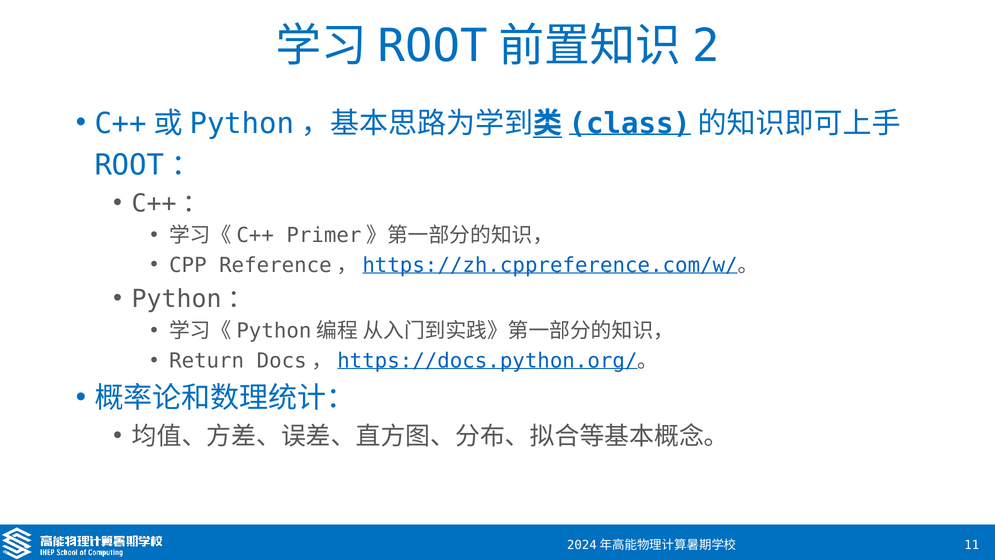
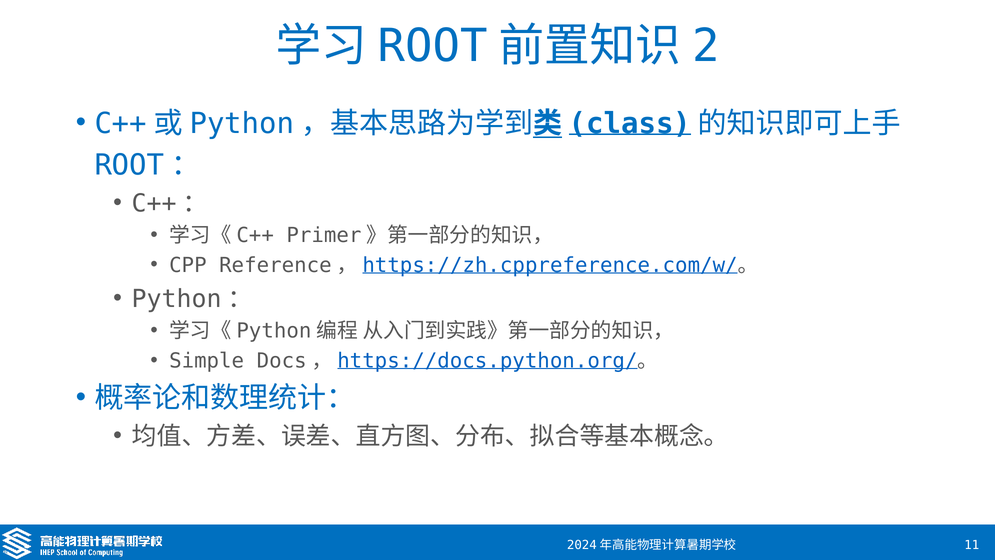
Return: Return -> Simple
